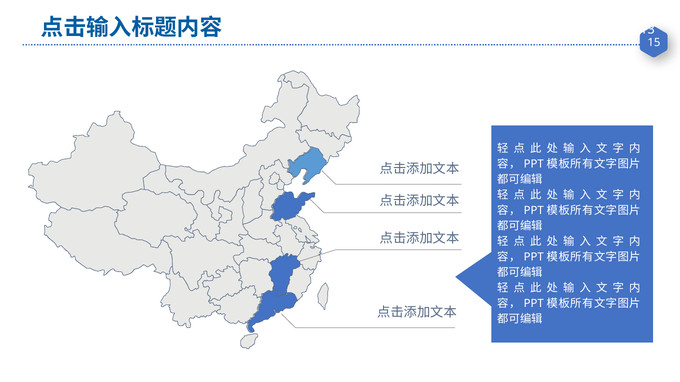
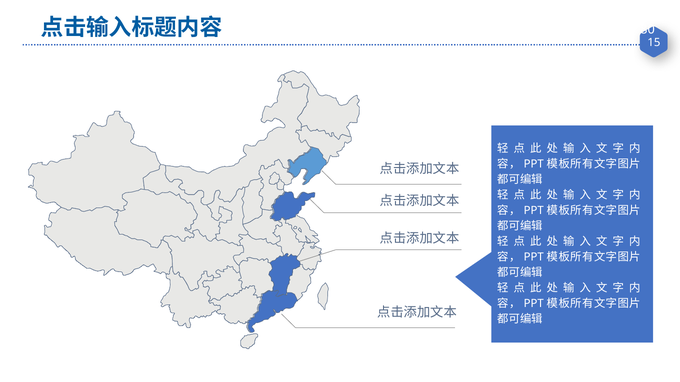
13: 13 -> 80
